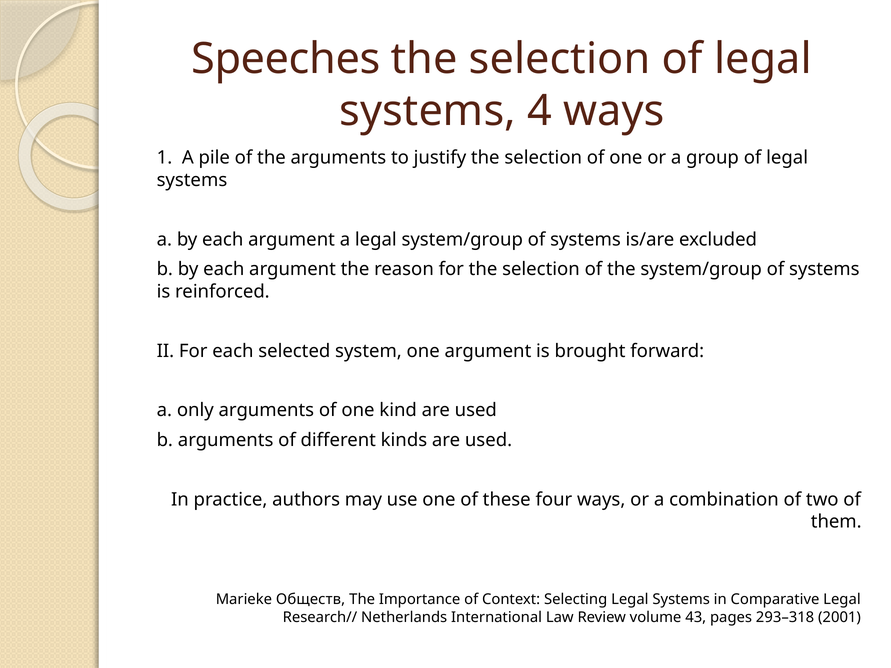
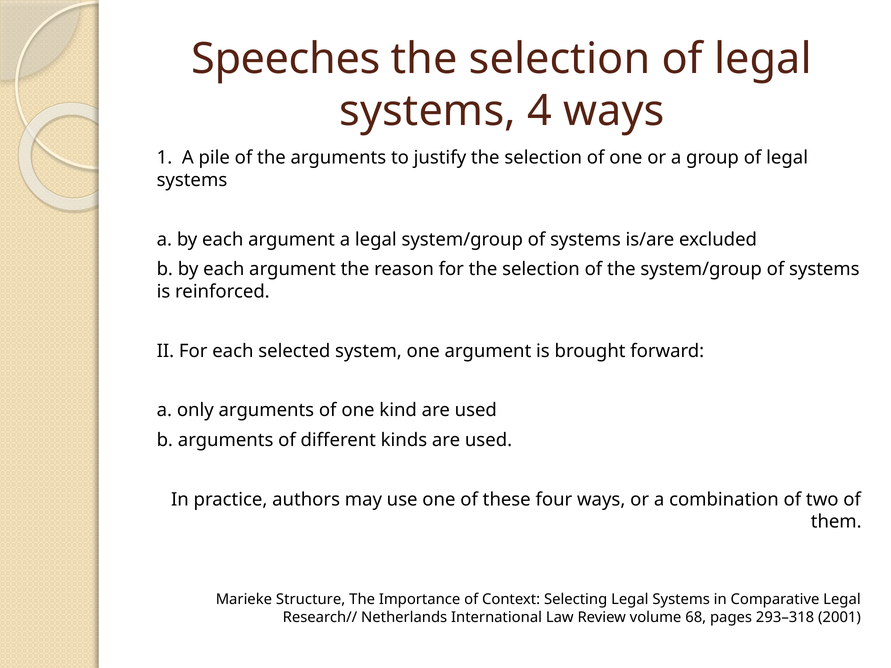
Обществ: Обществ -> Structure
43: 43 -> 68
